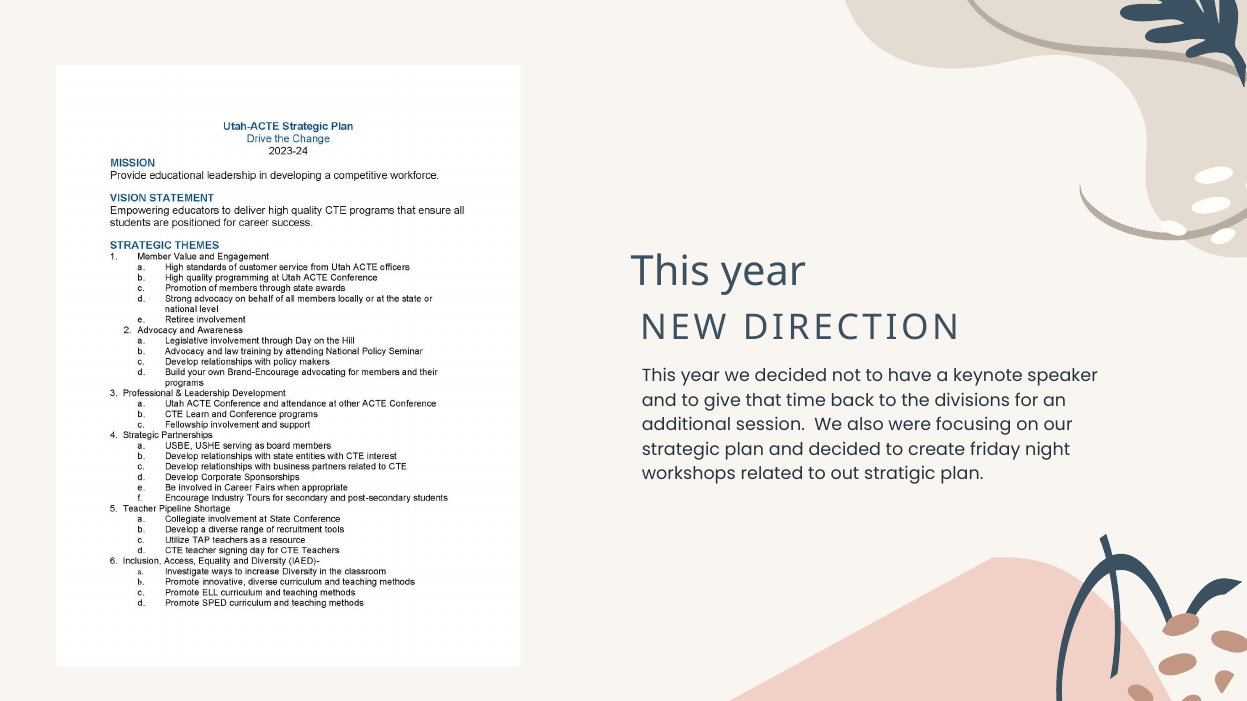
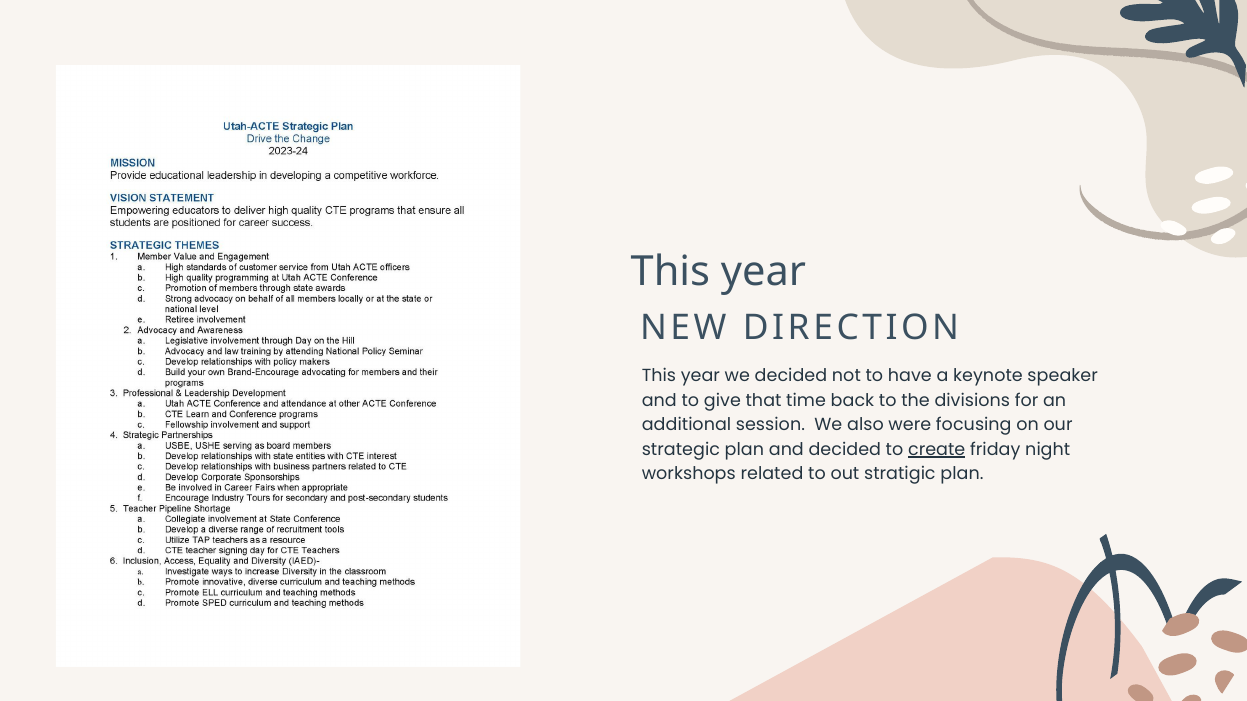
create underline: none -> present
